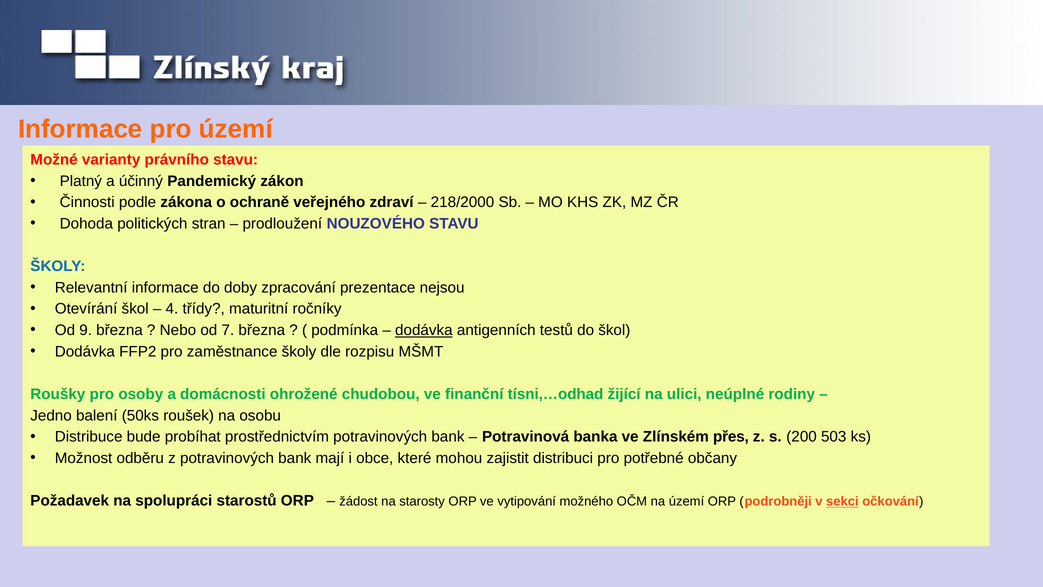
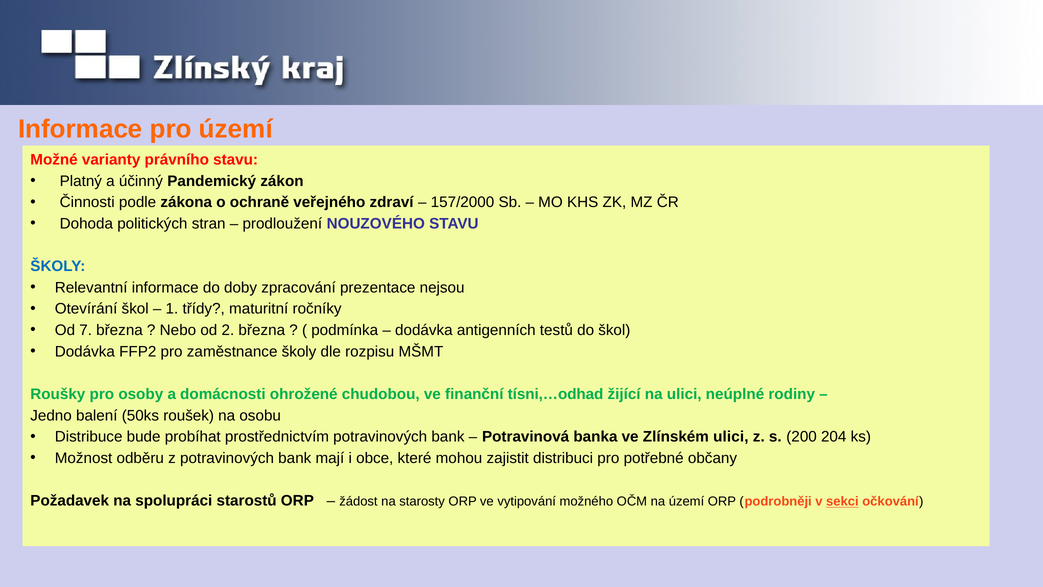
218/2000: 218/2000 -> 157/2000
4: 4 -> 1
9: 9 -> 7
7: 7 -> 2
dodávka at (424, 330) underline: present -> none
Zlínském přes: přes -> ulici
503: 503 -> 204
